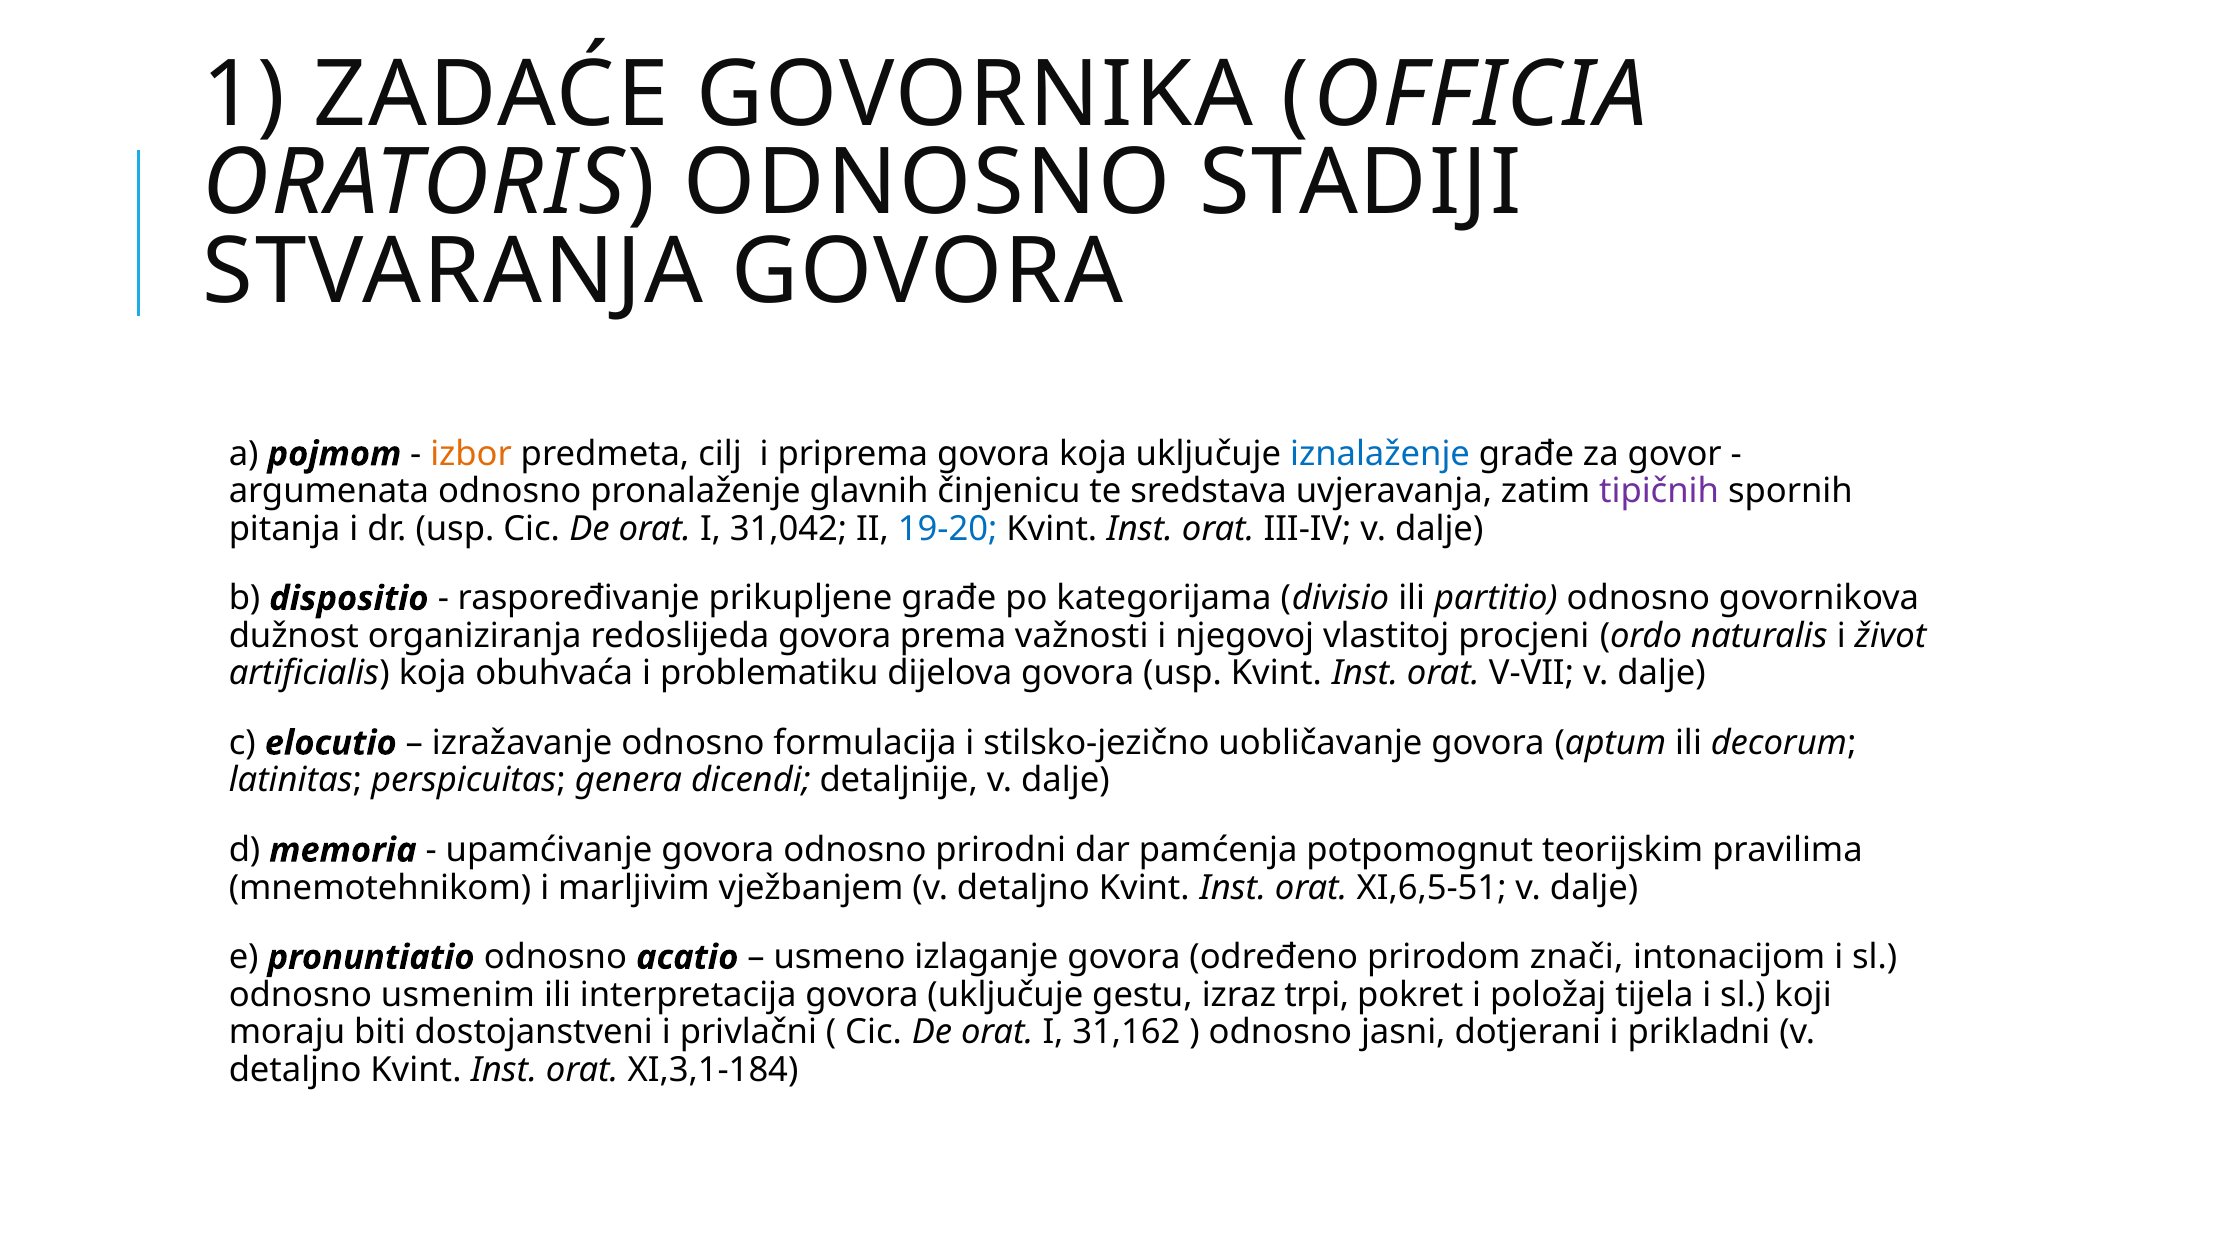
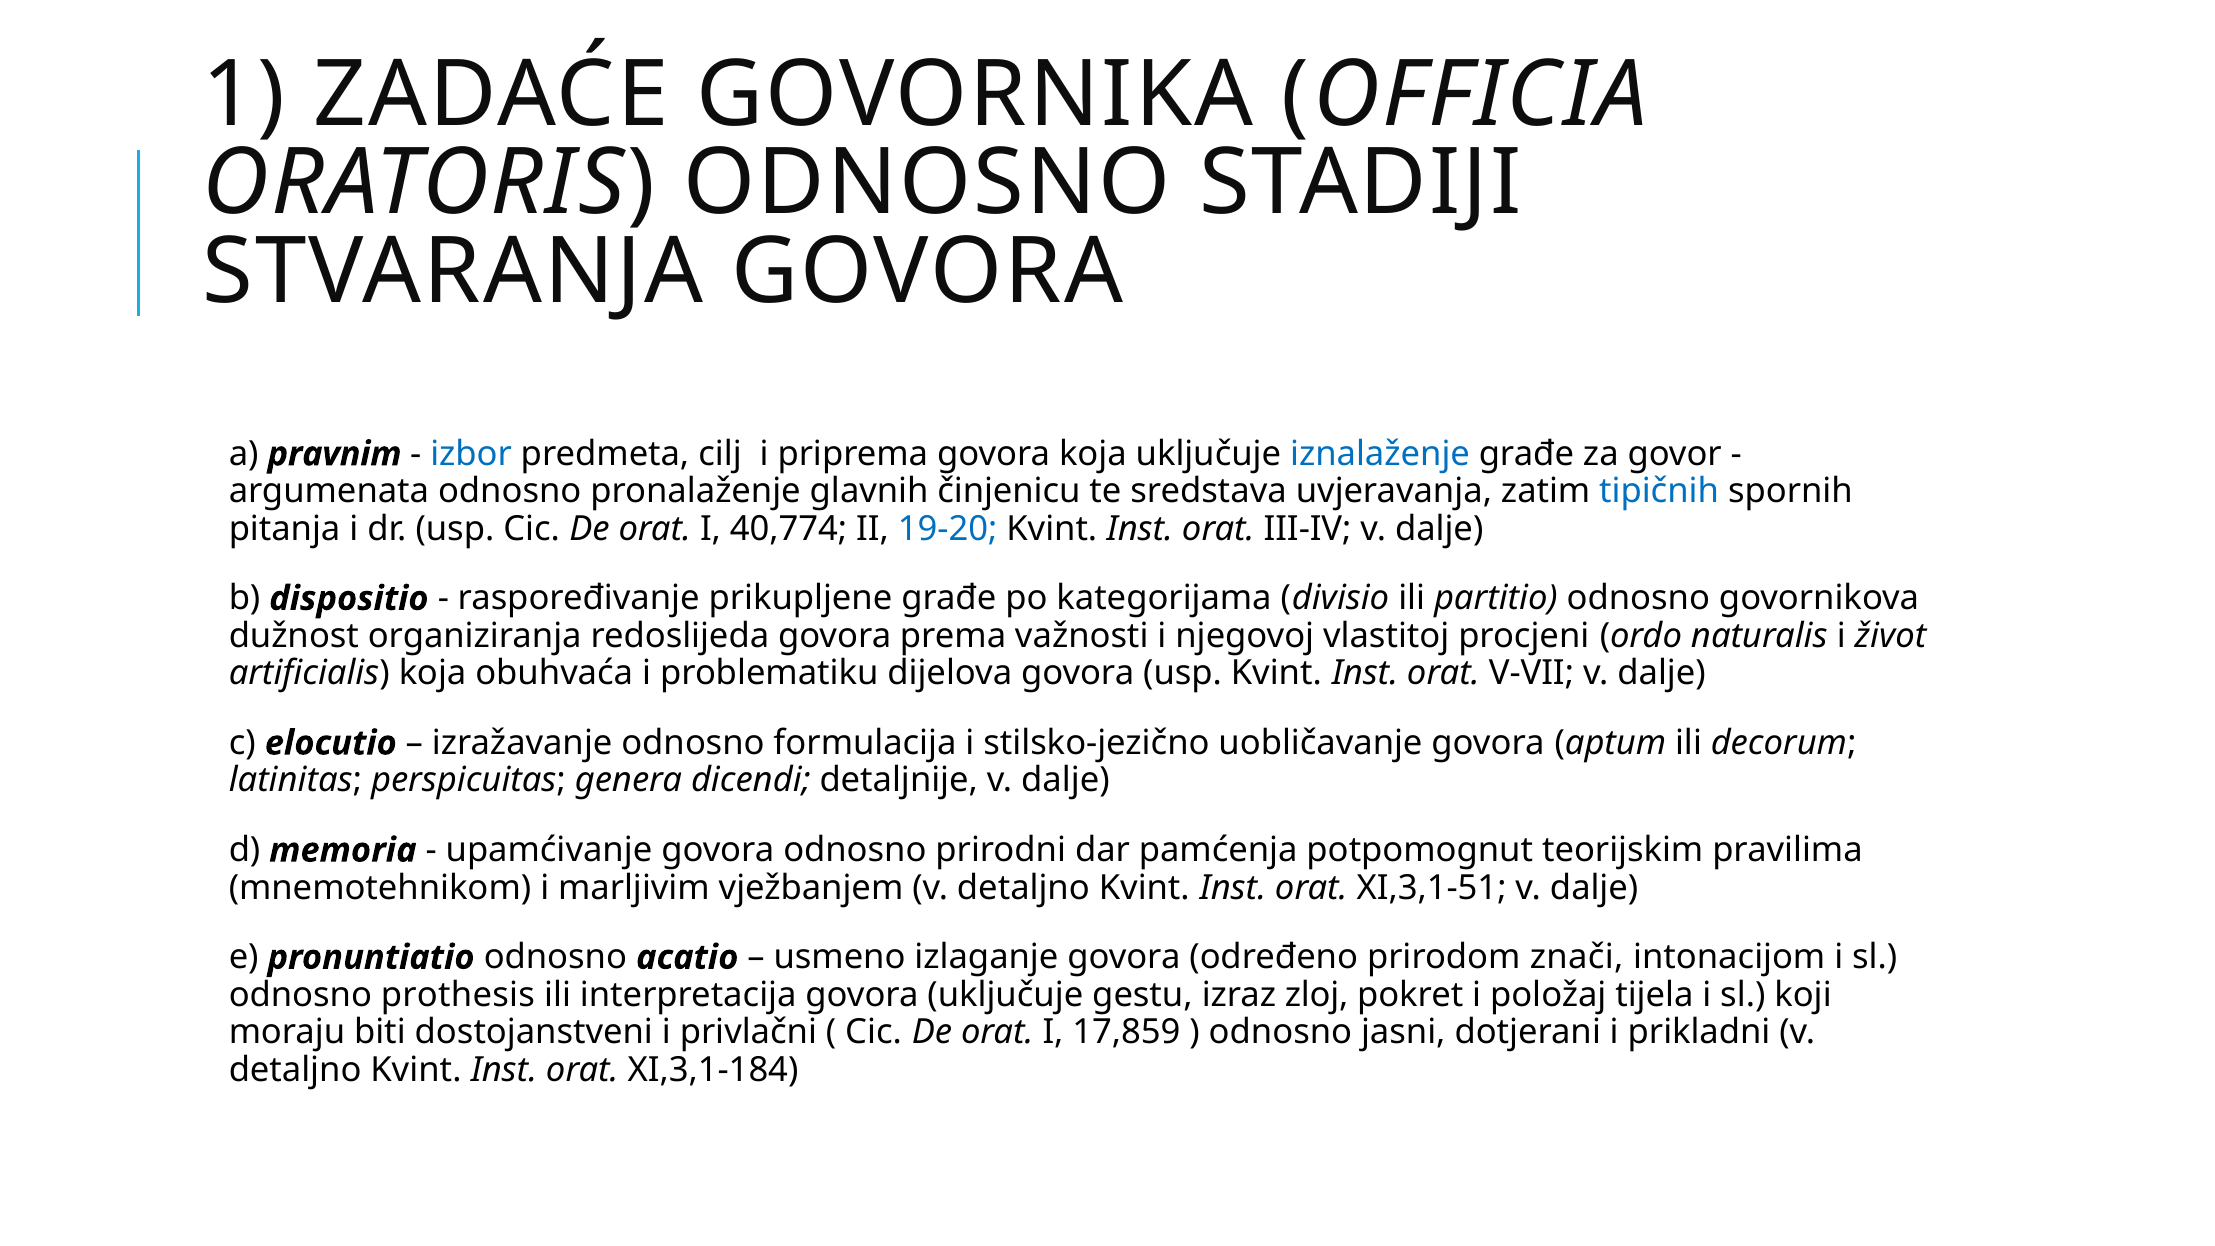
pojmom: pojmom -> pravnim
izbor colour: orange -> blue
tipičnih colour: purple -> blue
31,042: 31,042 -> 40,774
XI,6,5-51: XI,6,5-51 -> XI,3,1-51
usmenim: usmenim -> prothesis
trpi: trpi -> zloj
31,162: 31,162 -> 17,859
